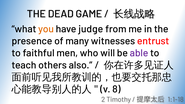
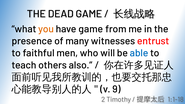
have judge: judge -> game
able colour: purple -> blue
8: 8 -> 9
